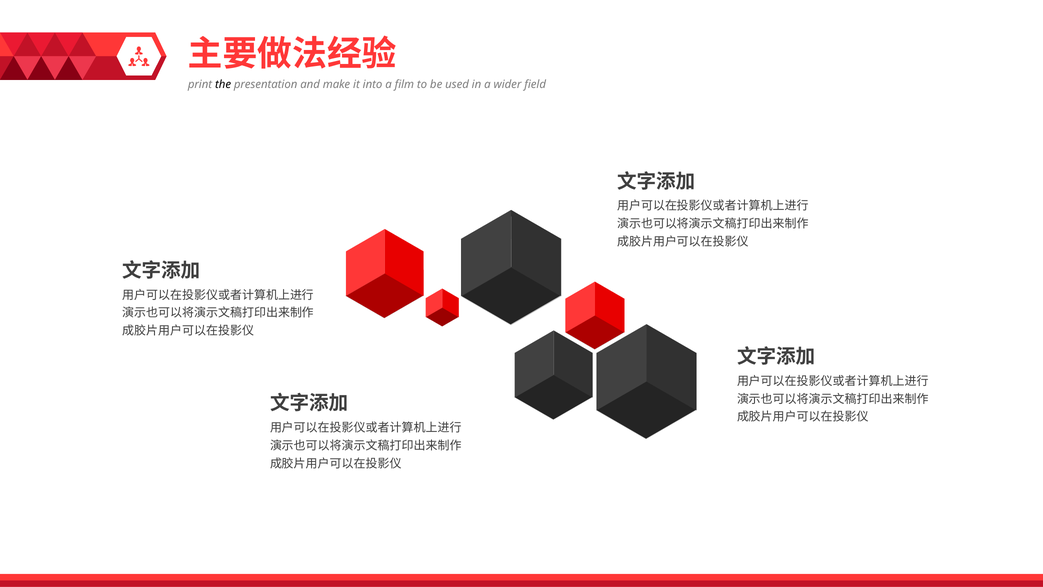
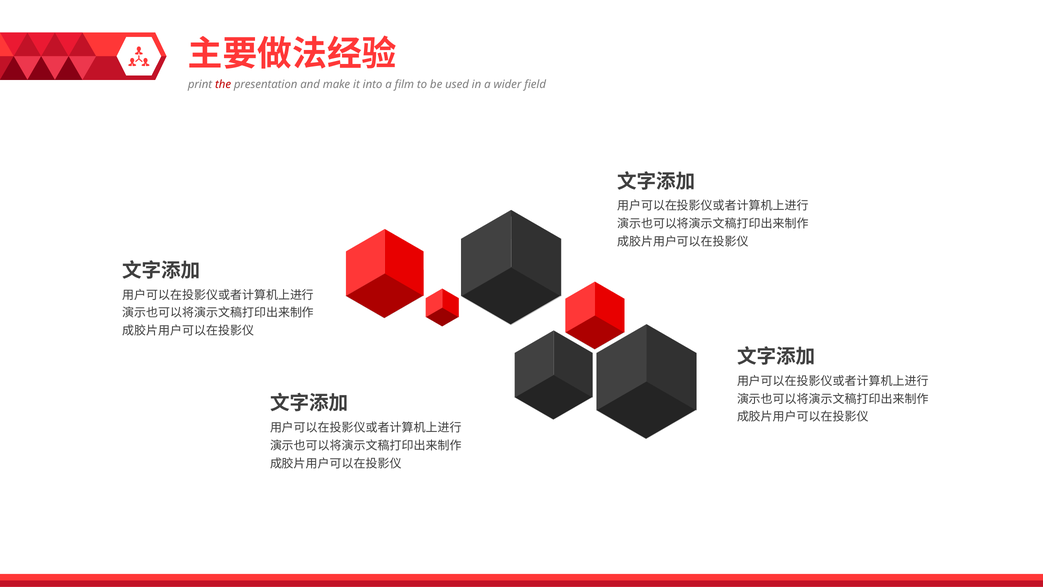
the colour: black -> red
